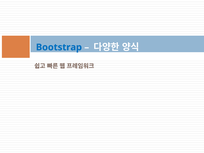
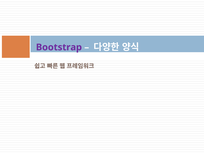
Bootstrap colour: blue -> purple
